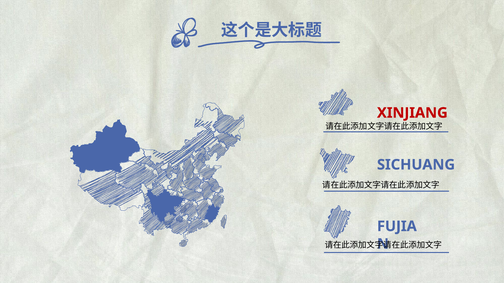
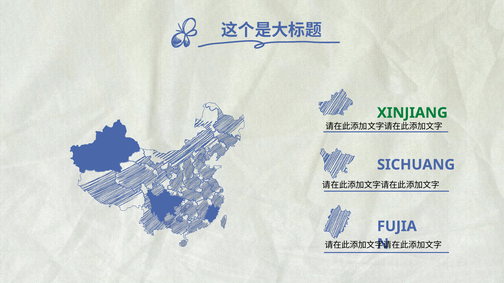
XINJIANG colour: red -> green
